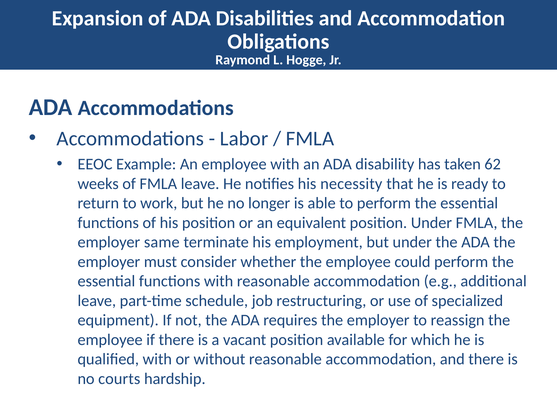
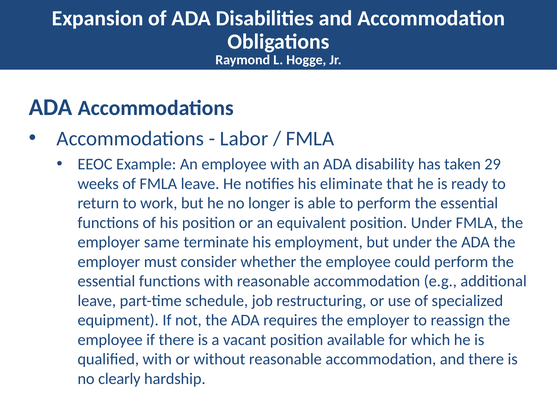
62: 62 -> 29
necessity: necessity -> eliminate
courts: courts -> clearly
